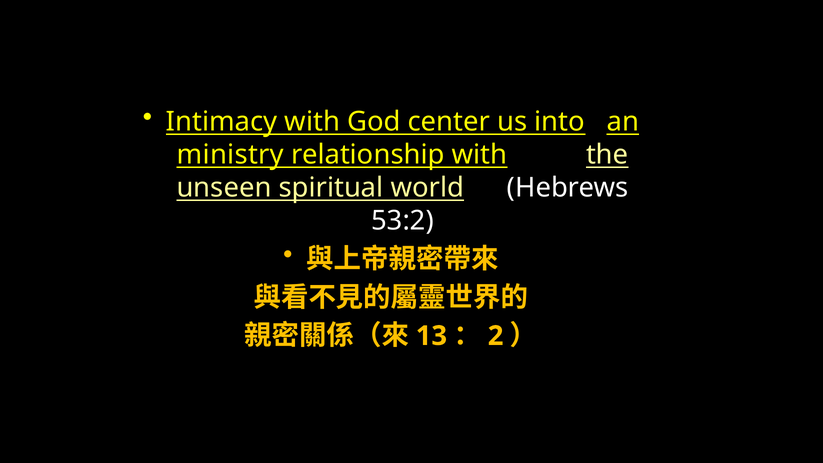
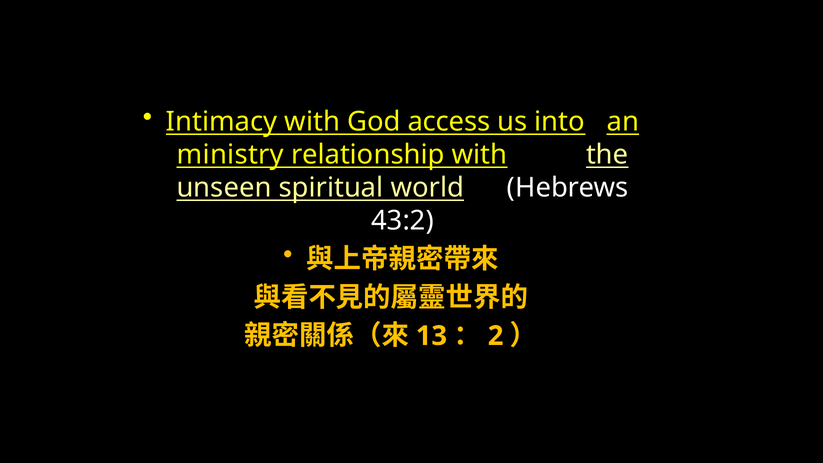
center: center -> access
53:2: 53:2 -> 43:2
